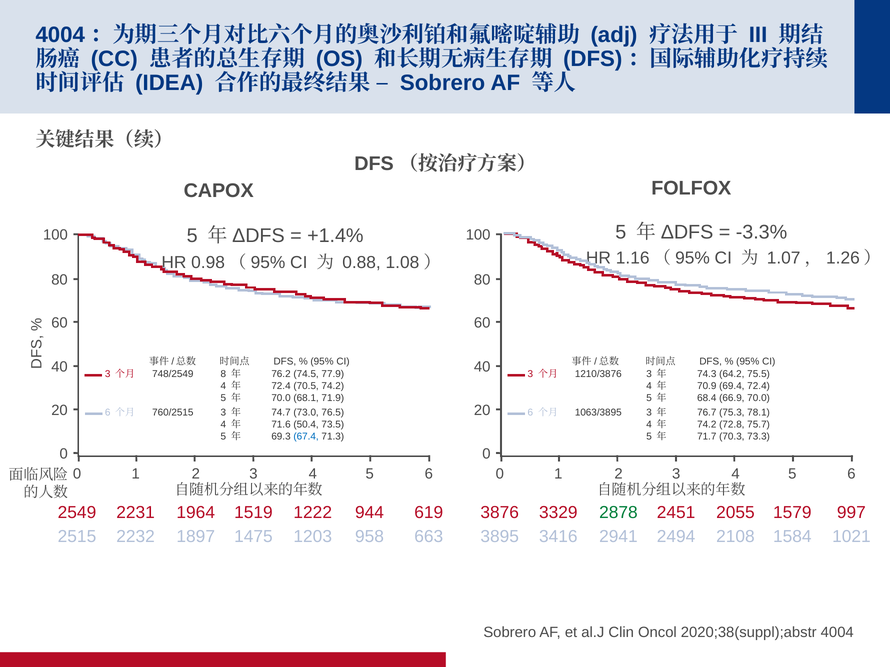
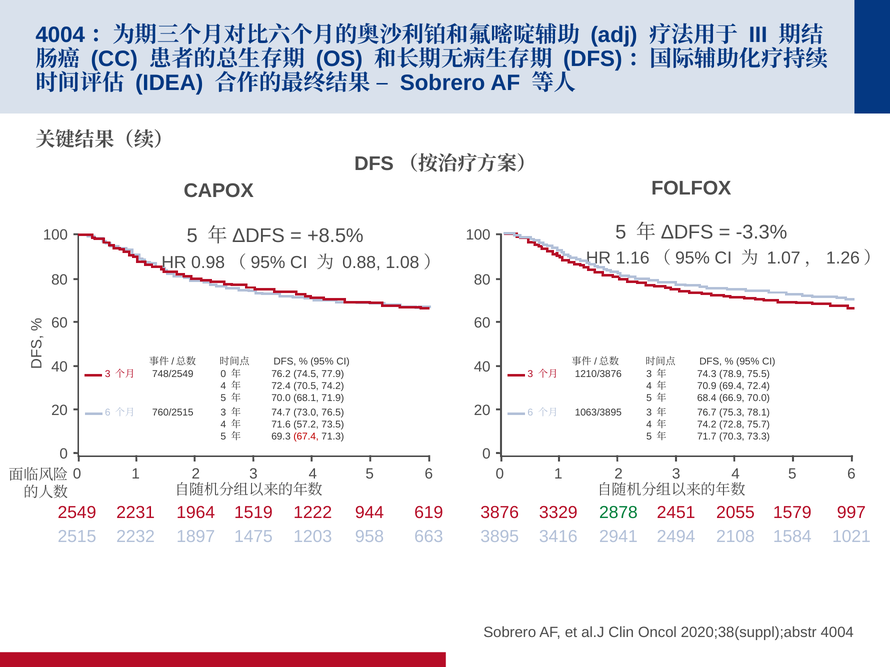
+1.4%: +1.4% -> +8.5%
748/2549 8: 8 -> 0
64.2: 64.2 -> 78.9
50.4: 50.4 -> 57.2
67.4 colour: blue -> red
